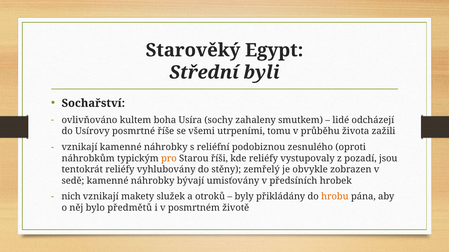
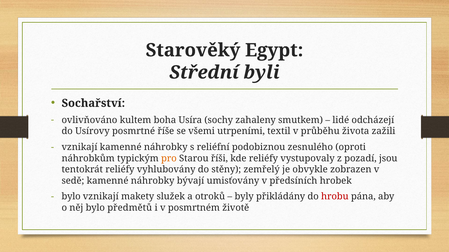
tomu: tomu -> textil
nich at (71, 197): nich -> bylo
hrobu colour: orange -> red
